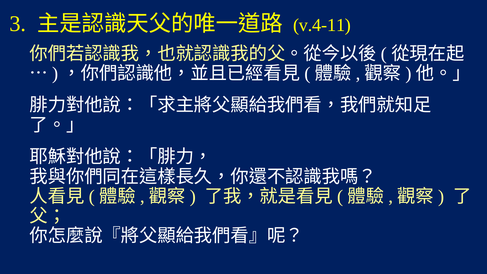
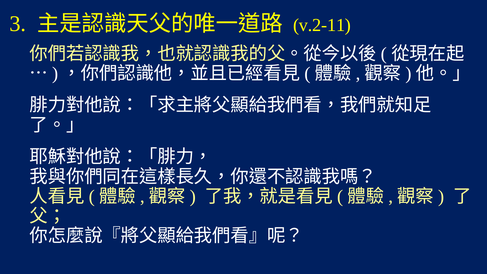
v.4-11: v.4-11 -> v.2-11
